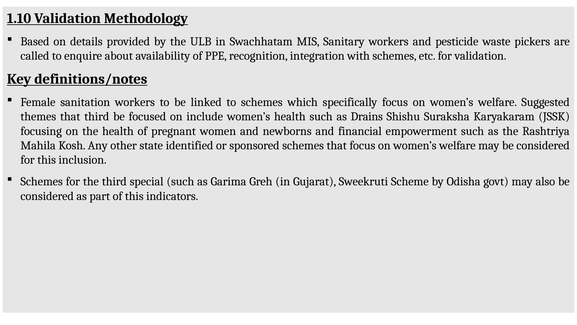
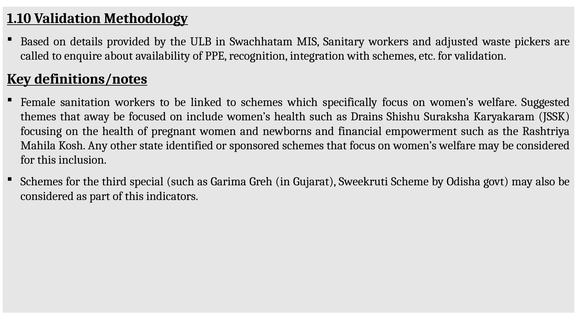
pesticide: pesticide -> adjusted
that third: third -> away
